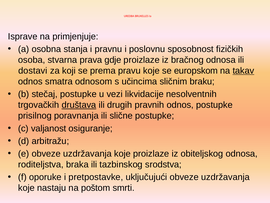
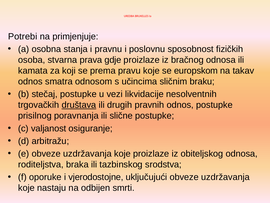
Isprave: Isprave -> Potrebi
dostavi: dostavi -> kamata
takav underline: present -> none
pretpostavke: pretpostavke -> vjerodostojne
poštom: poštom -> odbijen
